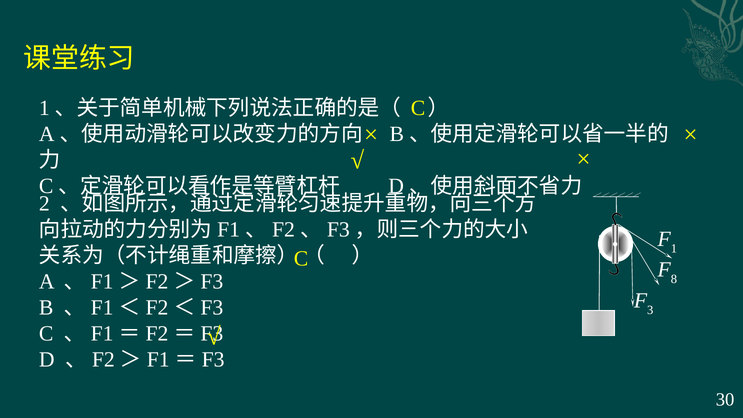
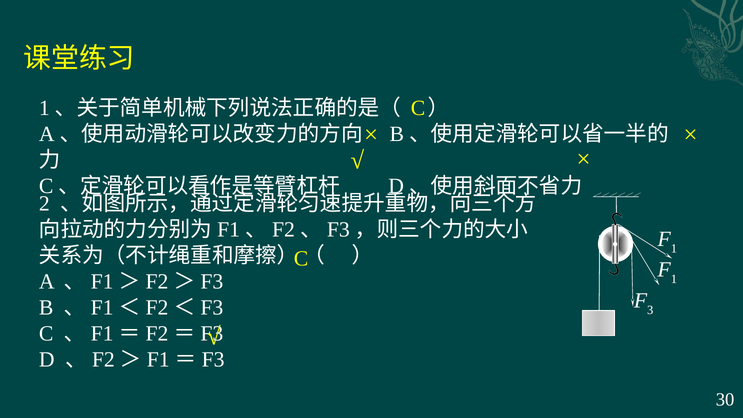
8 at (674, 279): 8 -> 1
